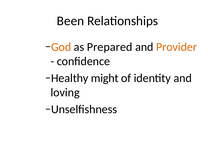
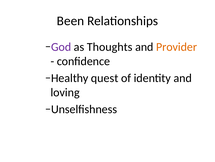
God colour: orange -> purple
Prepared: Prepared -> Thoughts
might: might -> quest
